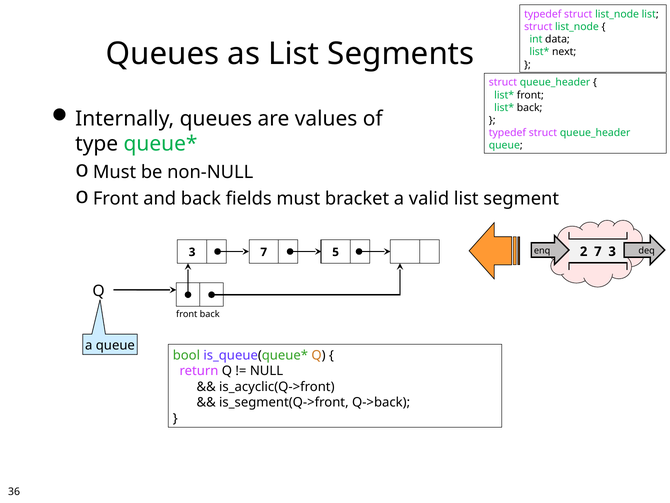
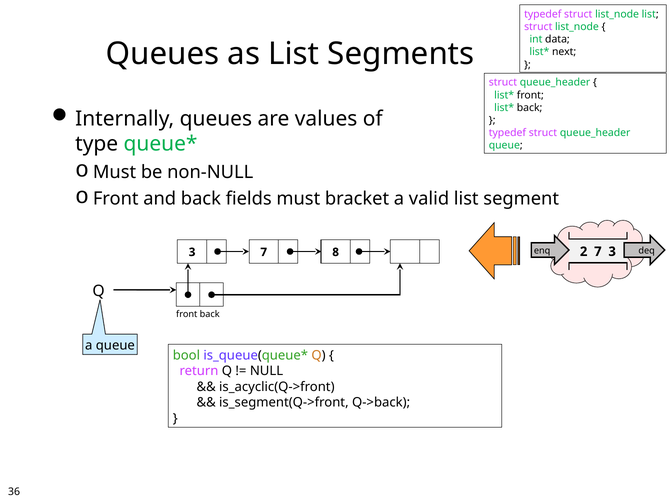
5: 5 -> 8
